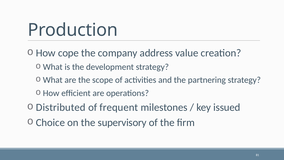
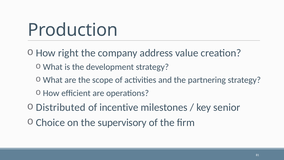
cope: cope -> right
frequent: frequent -> incentive
issued: issued -> senior
